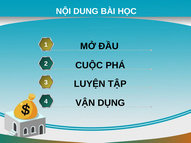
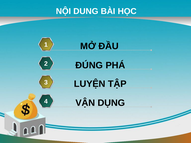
CUỘC: CUỘC -> ĐÚNG
